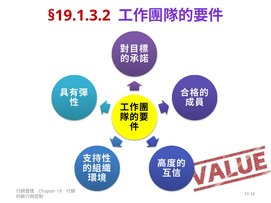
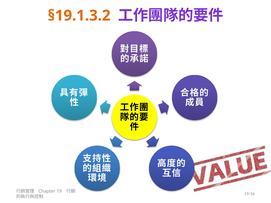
§19.1.3.2 colour: red -> orange
